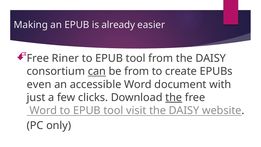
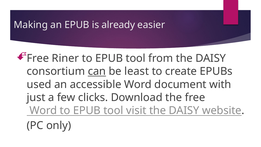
be from: from -> least
even: even -> used
the at (174, 97) underline: present -> none
